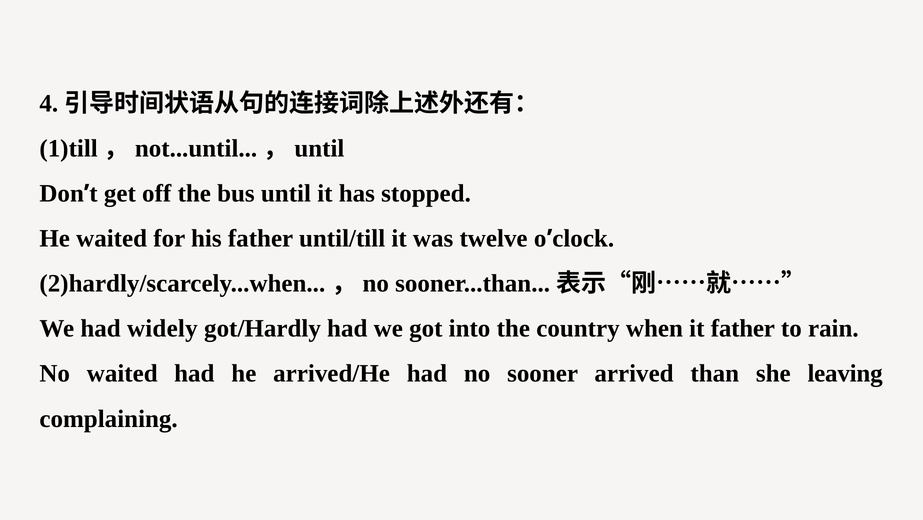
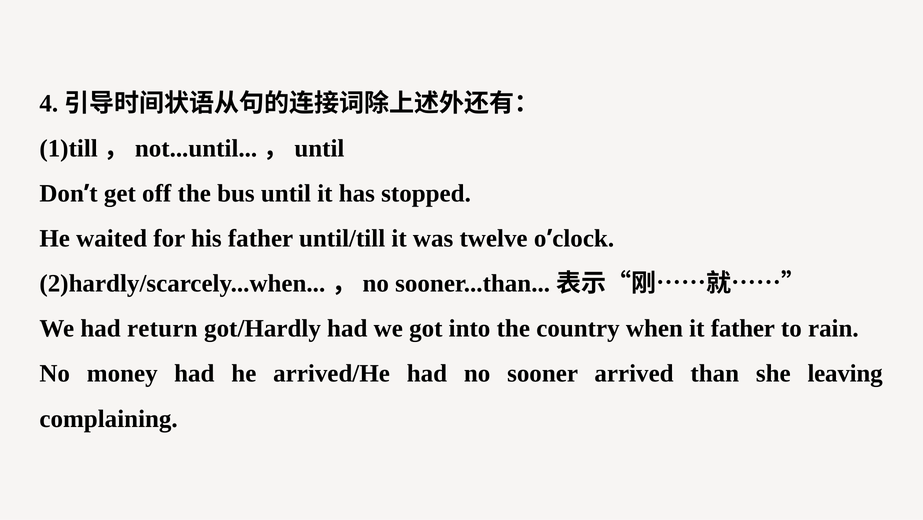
widely: widely -> return
No waited: waited -> money
